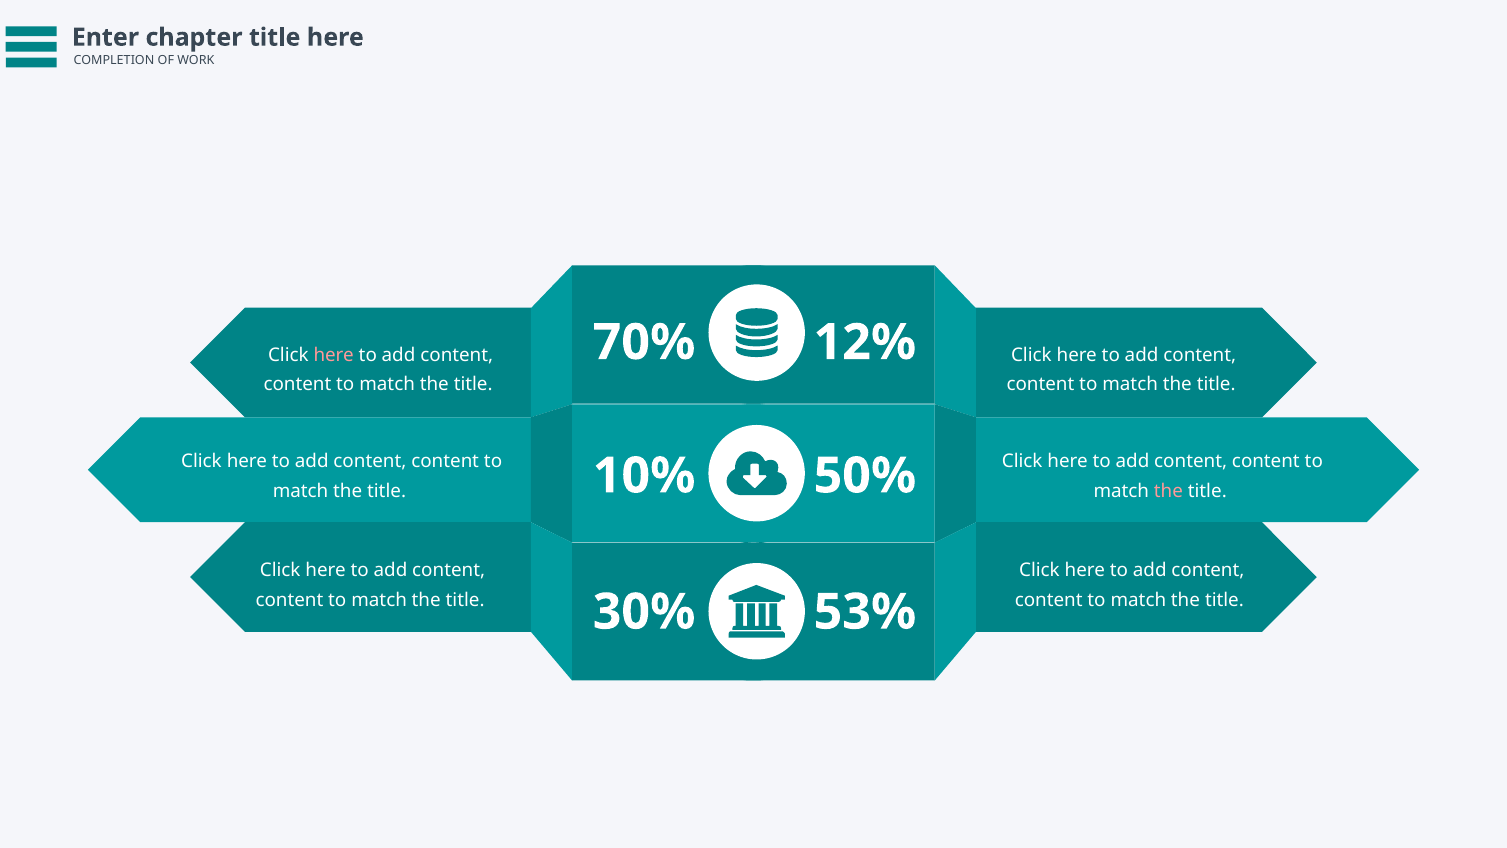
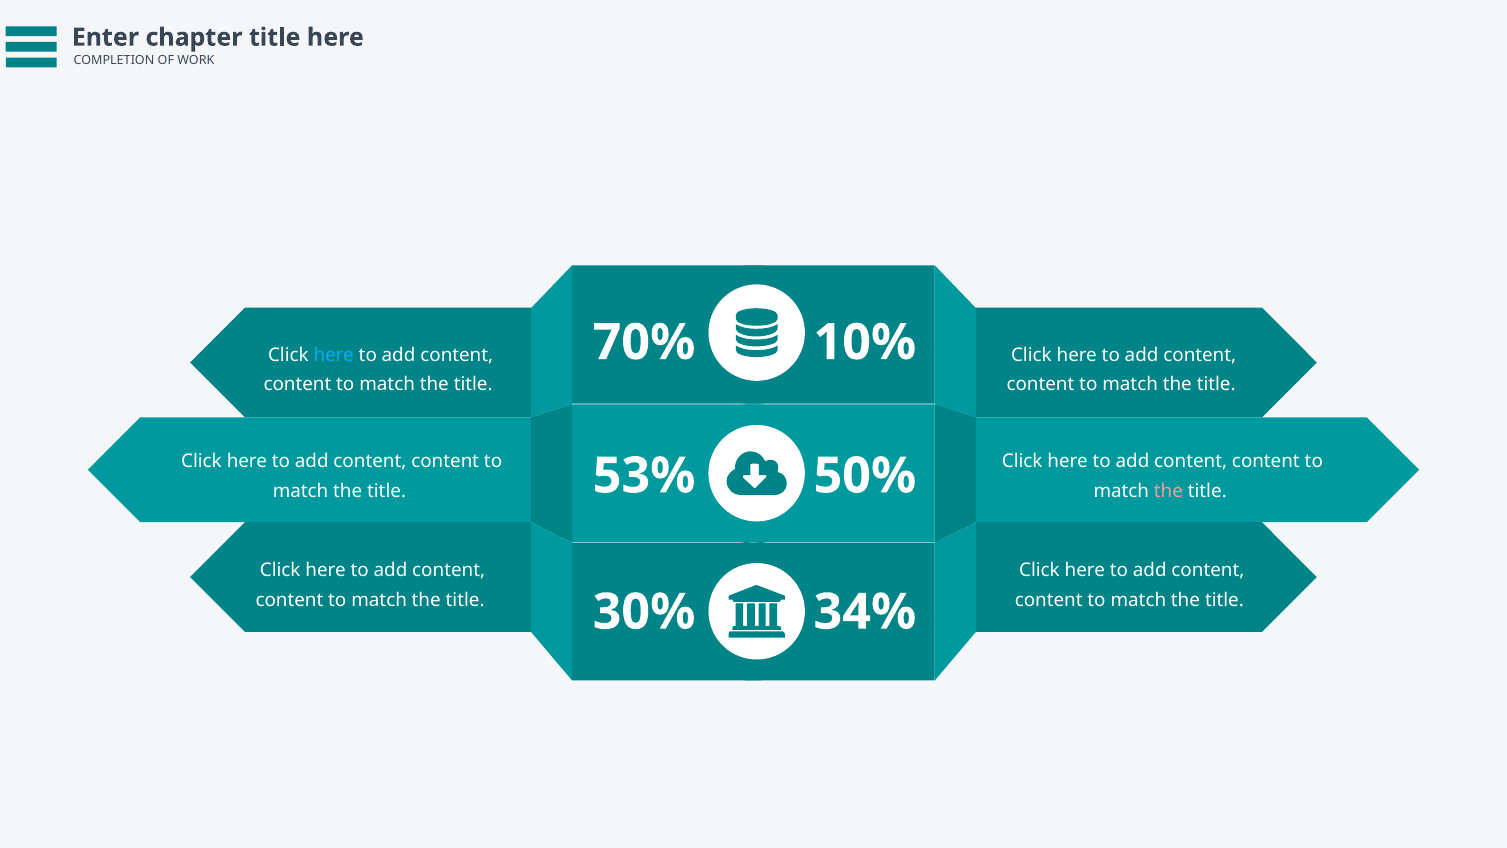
12%: 12% -> 10%
here at (334, 355) colour: pink -> light blue
10%: 10% -> 53%
53%: 53% -> 34%
